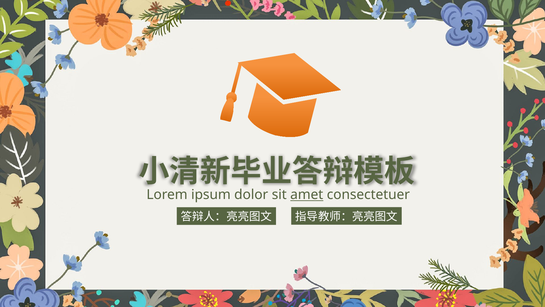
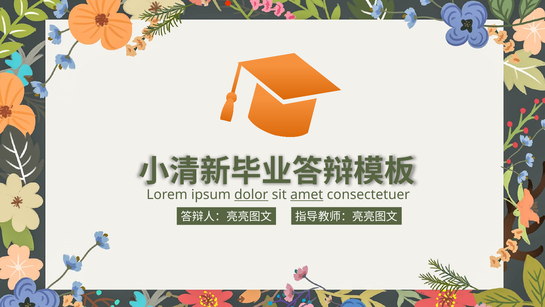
dolor underline: none -> present
